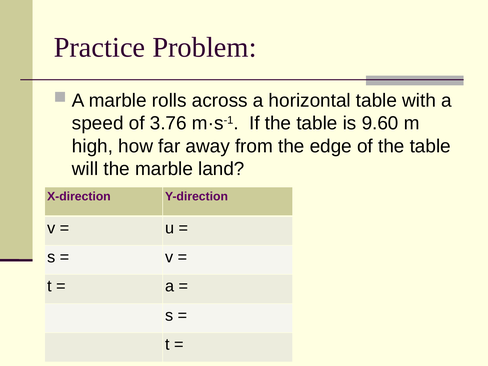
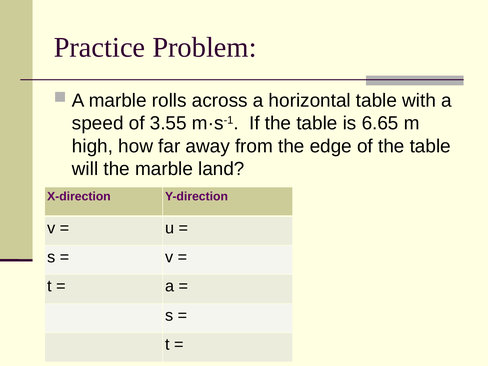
3.76: 3.76 -> 3.55
9.60: 9.60 -> 6.65
